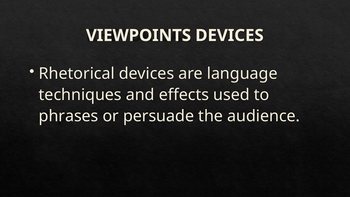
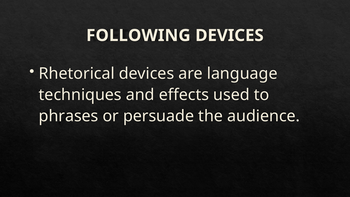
VIEWPOINTS: VIEWPOINTS -> FOLLOWING
